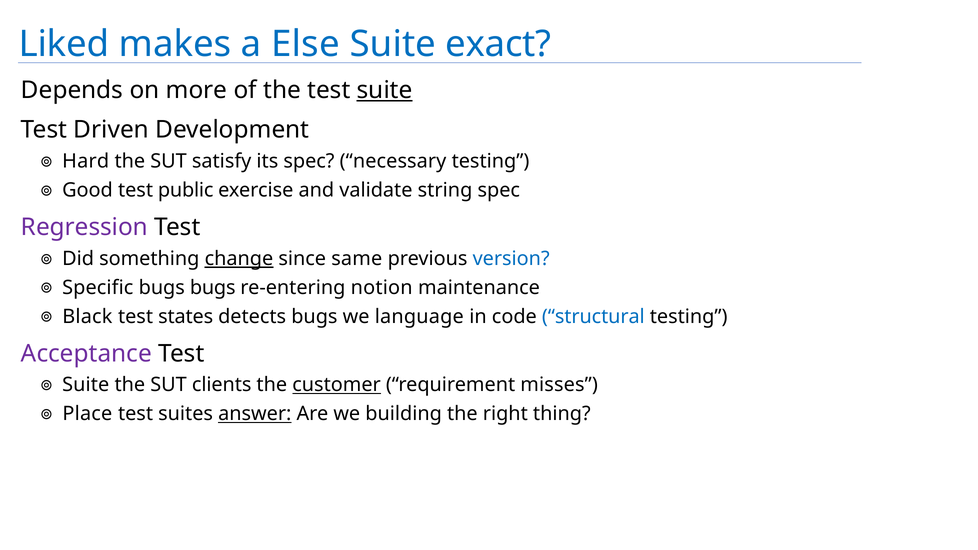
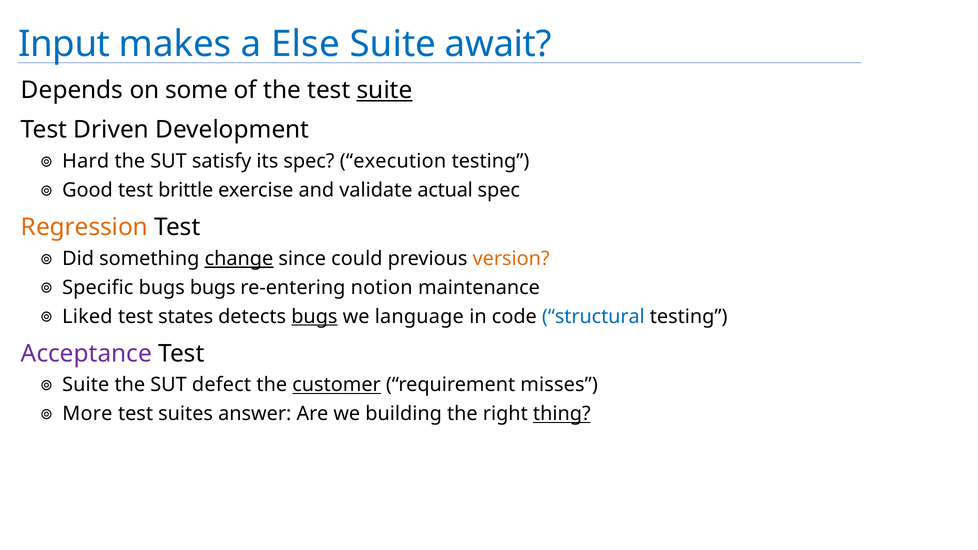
Liked: Liked -> Input
exact: exact -> await
more: more -> some
necessary: necessary -> execution
public: public -> brittle
string: string -> actual
Regression colour: purple -> orange
same: same -> could
version colour: blue -> orange
Black: Black -> Liked
bugs at (314, 317) underline: none -> present
clients: clients -> defect
Place: Place -> More
answer underline: present -> none
thing underline: none -> present
